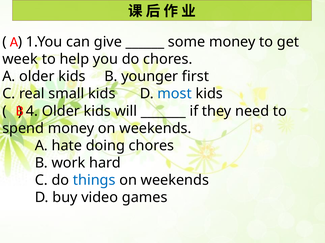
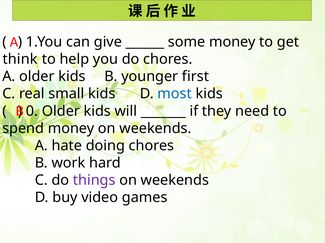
week: week -> think
4: 4 -> 0
things colour: blue -> purple
